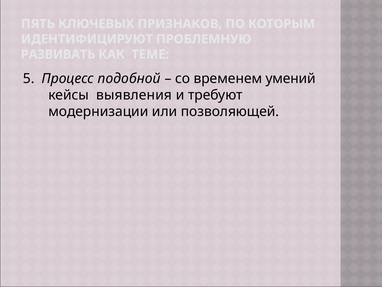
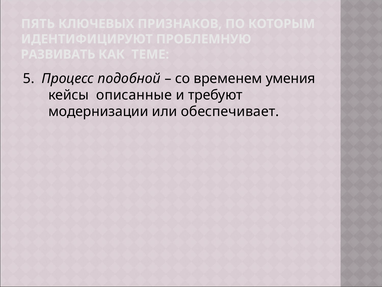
умений: умений -> умения
выявления: выявления -> описанные
позволяющей: позволяющей -> обеспечивает
